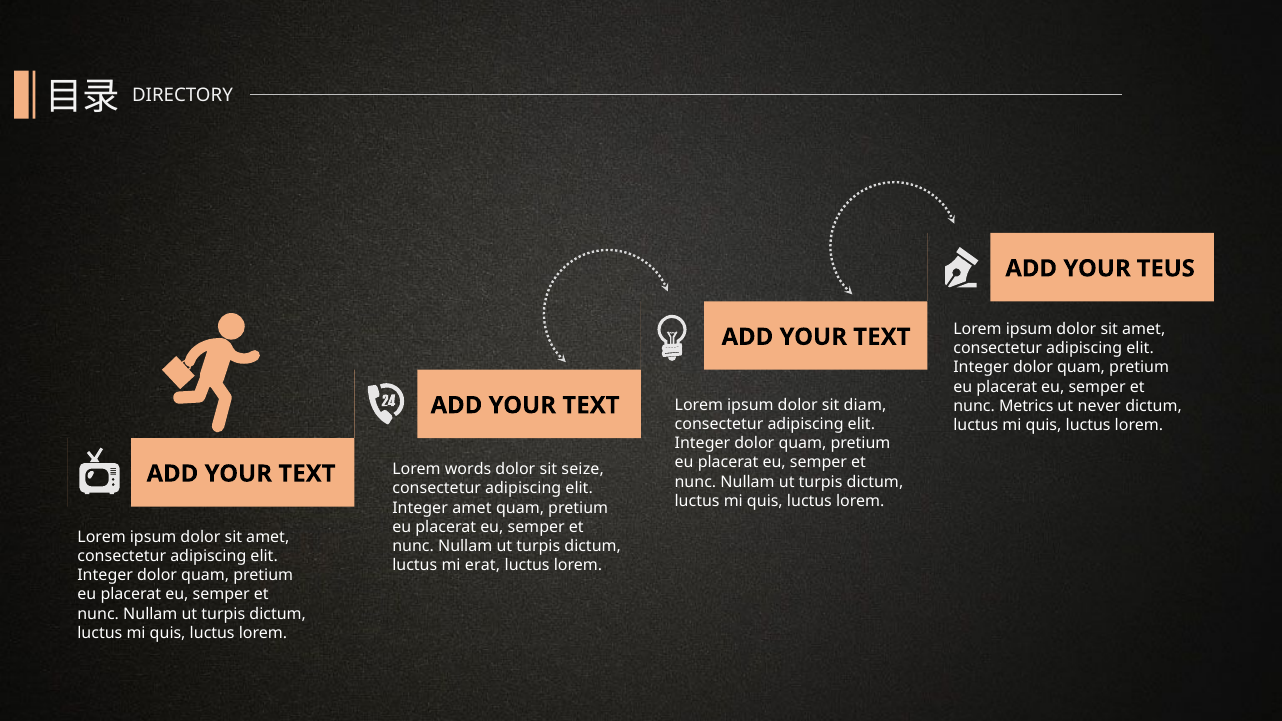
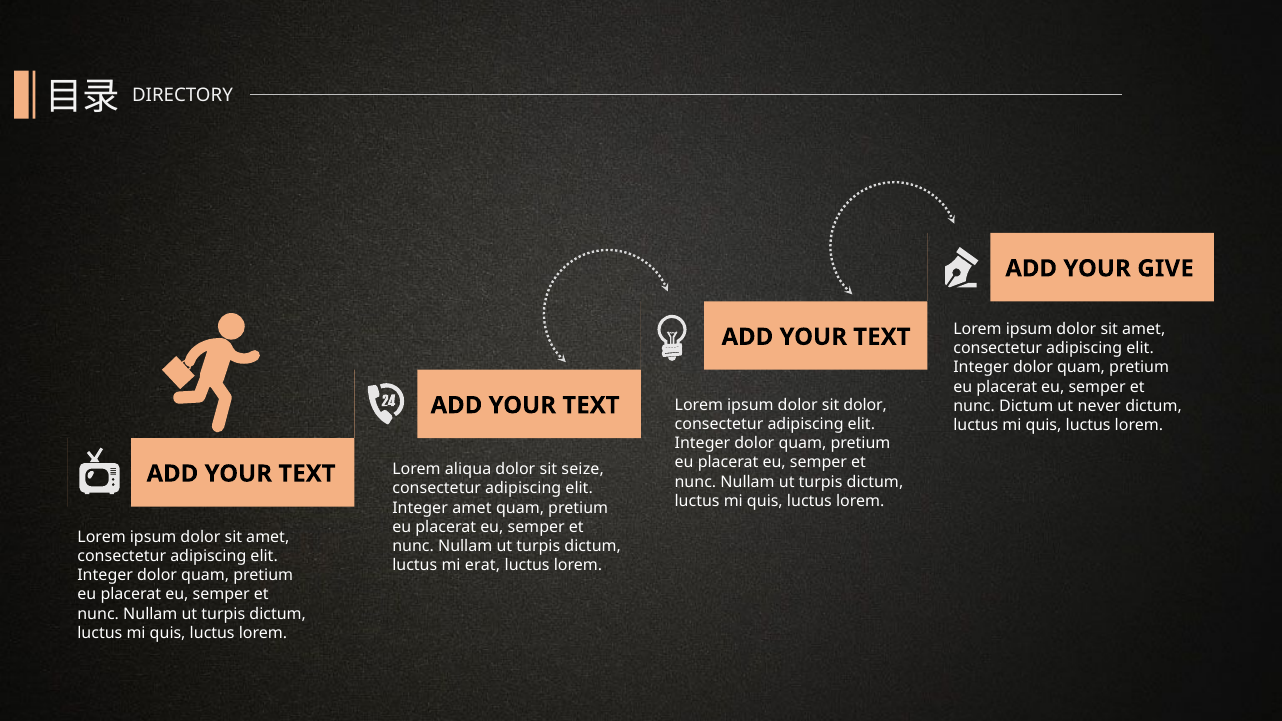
TEUS: TEUS -> GIVE
sit diam: diam -> dolor
nunc Metrics: Metrics -> Dictum
words: words -> aliqua
